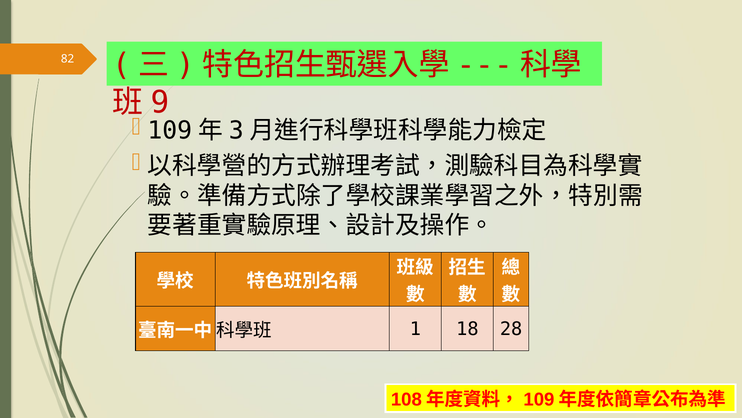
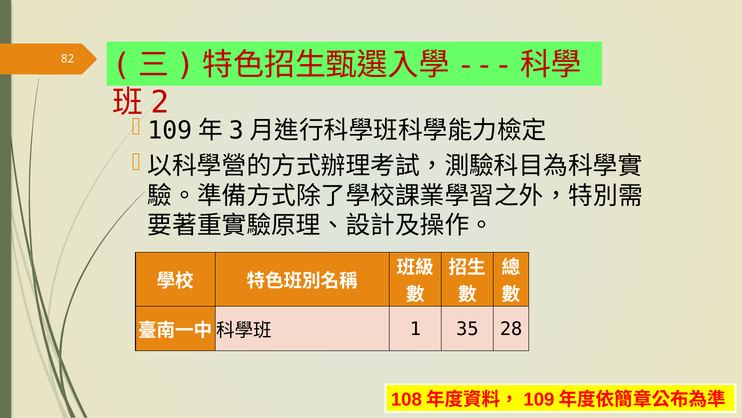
9: 9 -> 2
18: 18 -> 35
